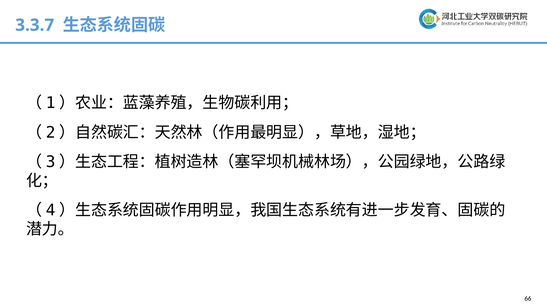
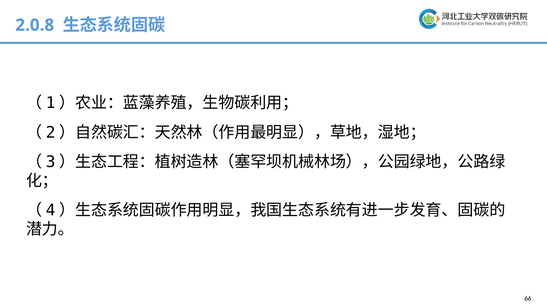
3.3.7: 3.3.7 -> 2.0.8
